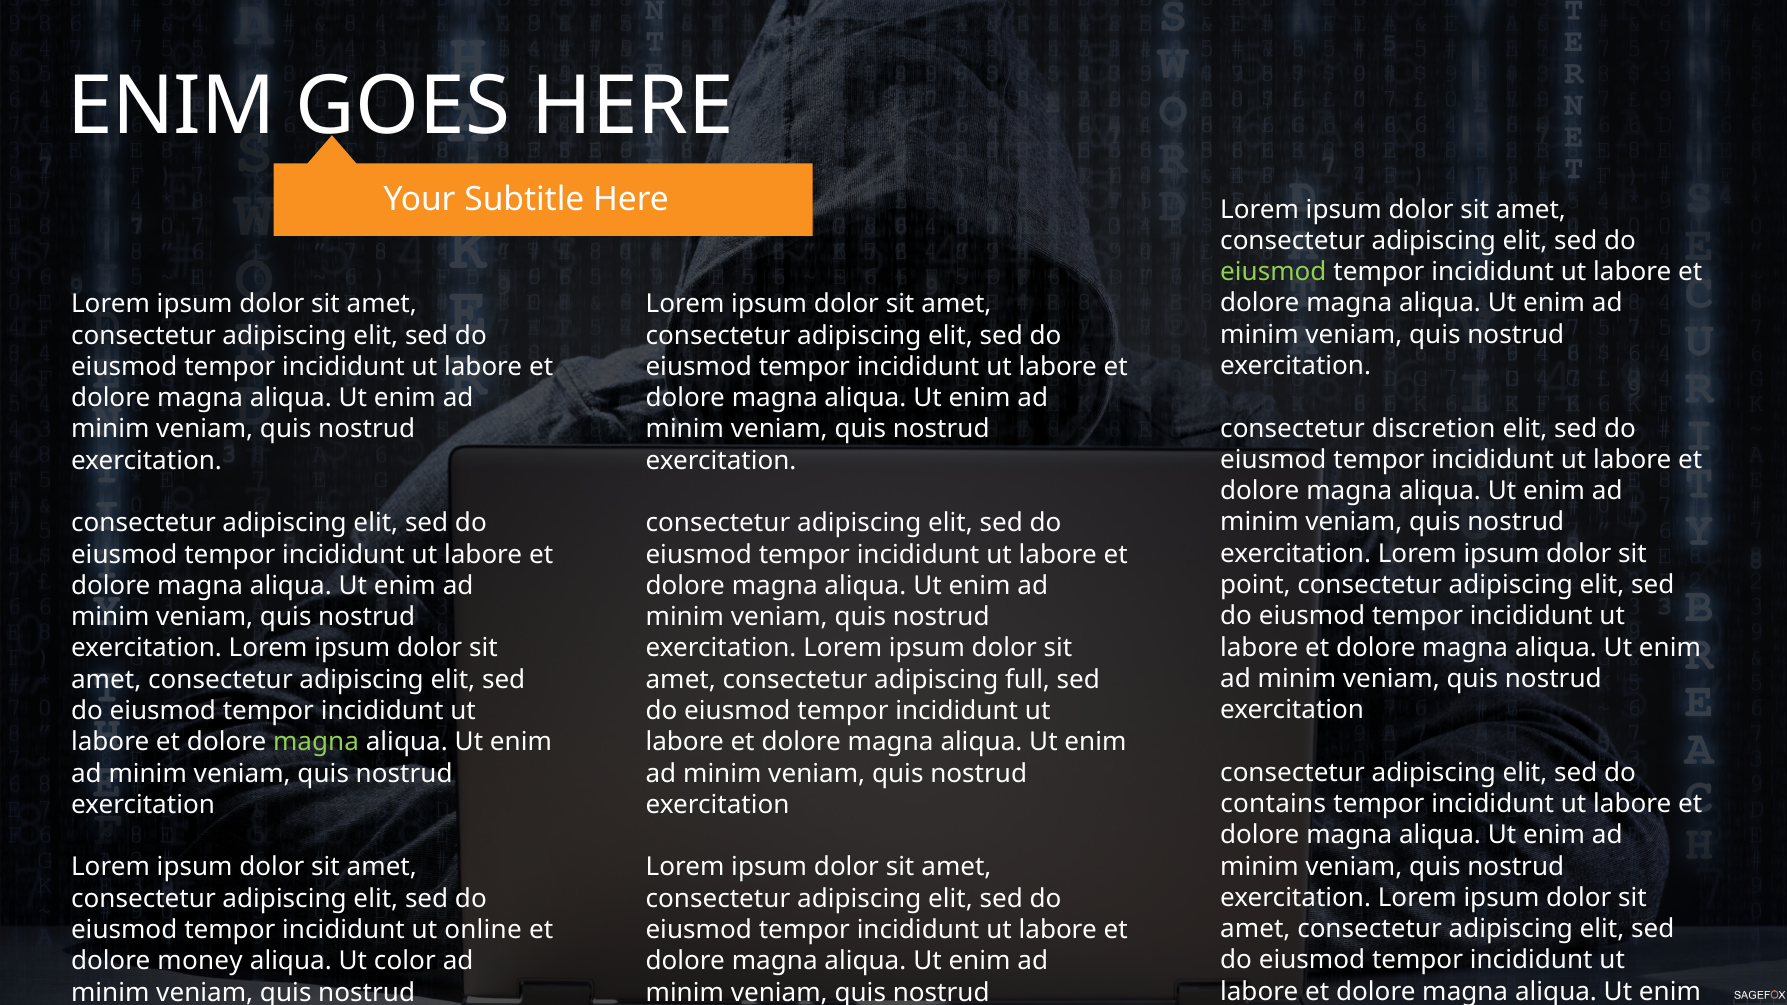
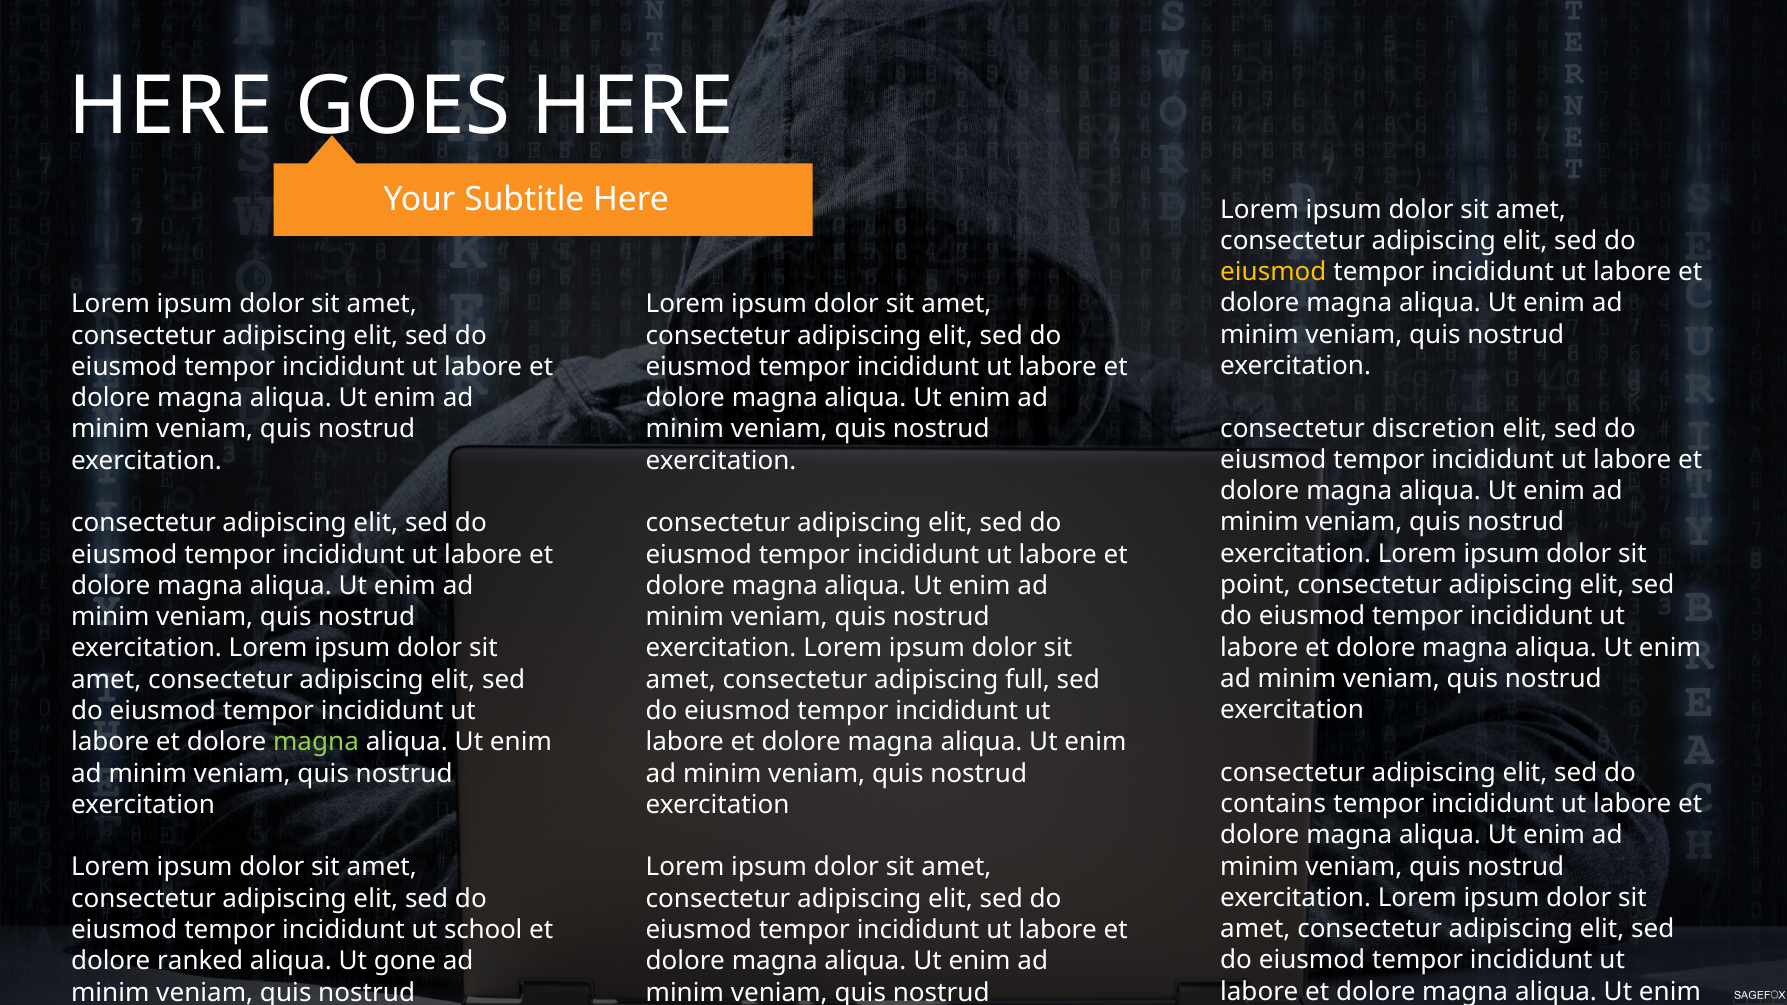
ENIM at (171, 106): ENIM -> HERE
eiusmod at (1273, 272) colour: light green -> yellow
online: online -> school
money: money -> ranked
color: color -> gone
